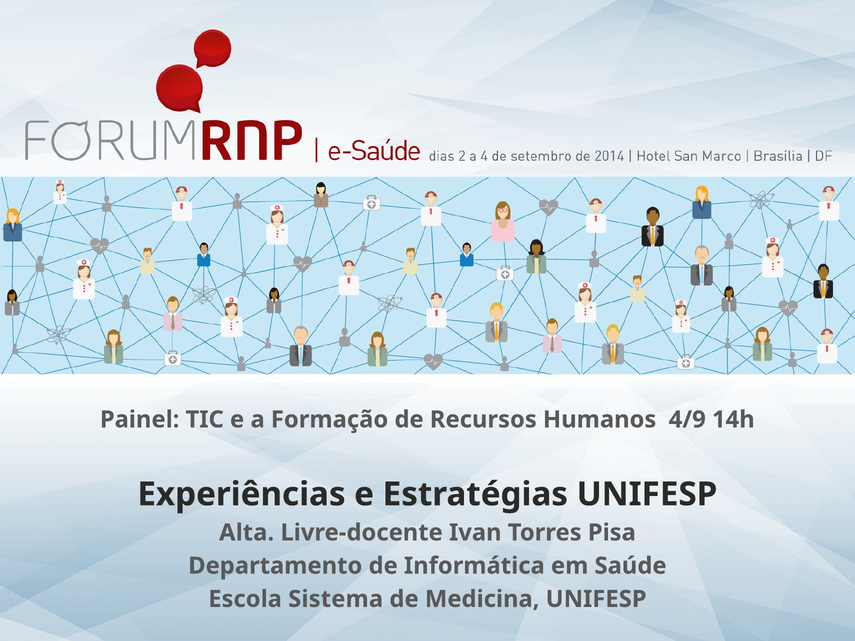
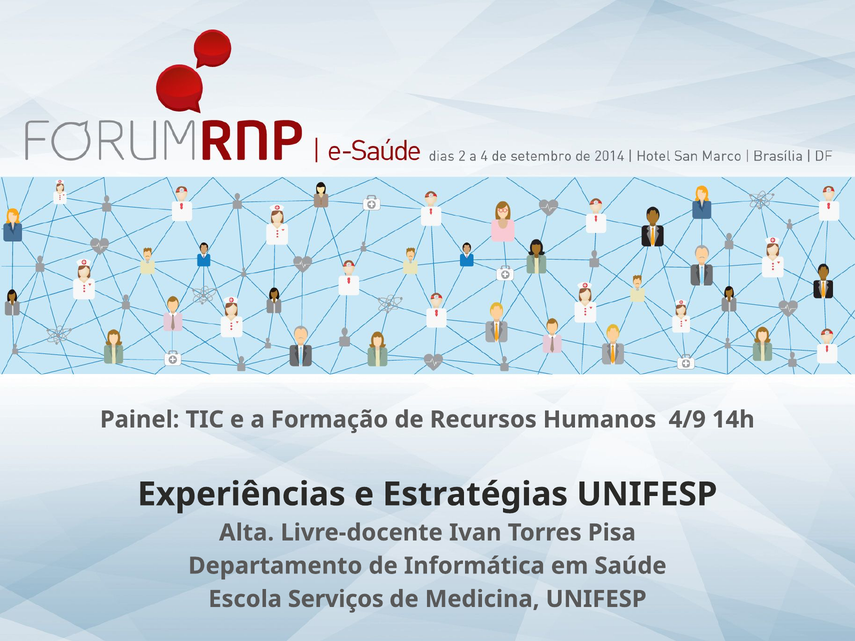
Sistema: Sistema -> Serviços
